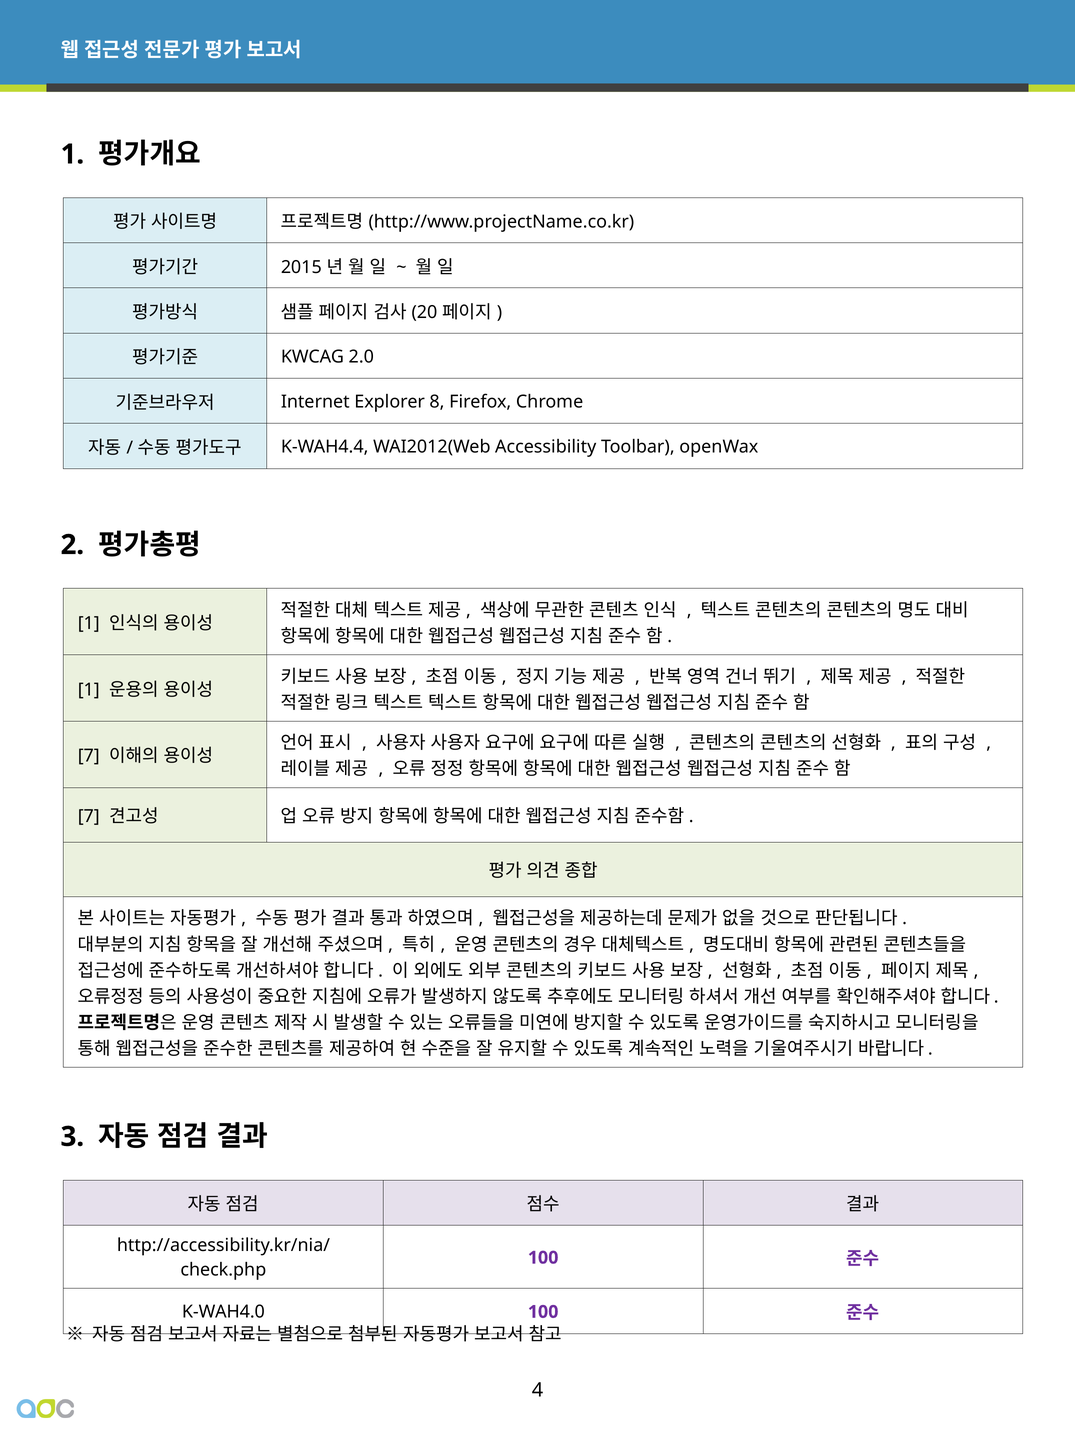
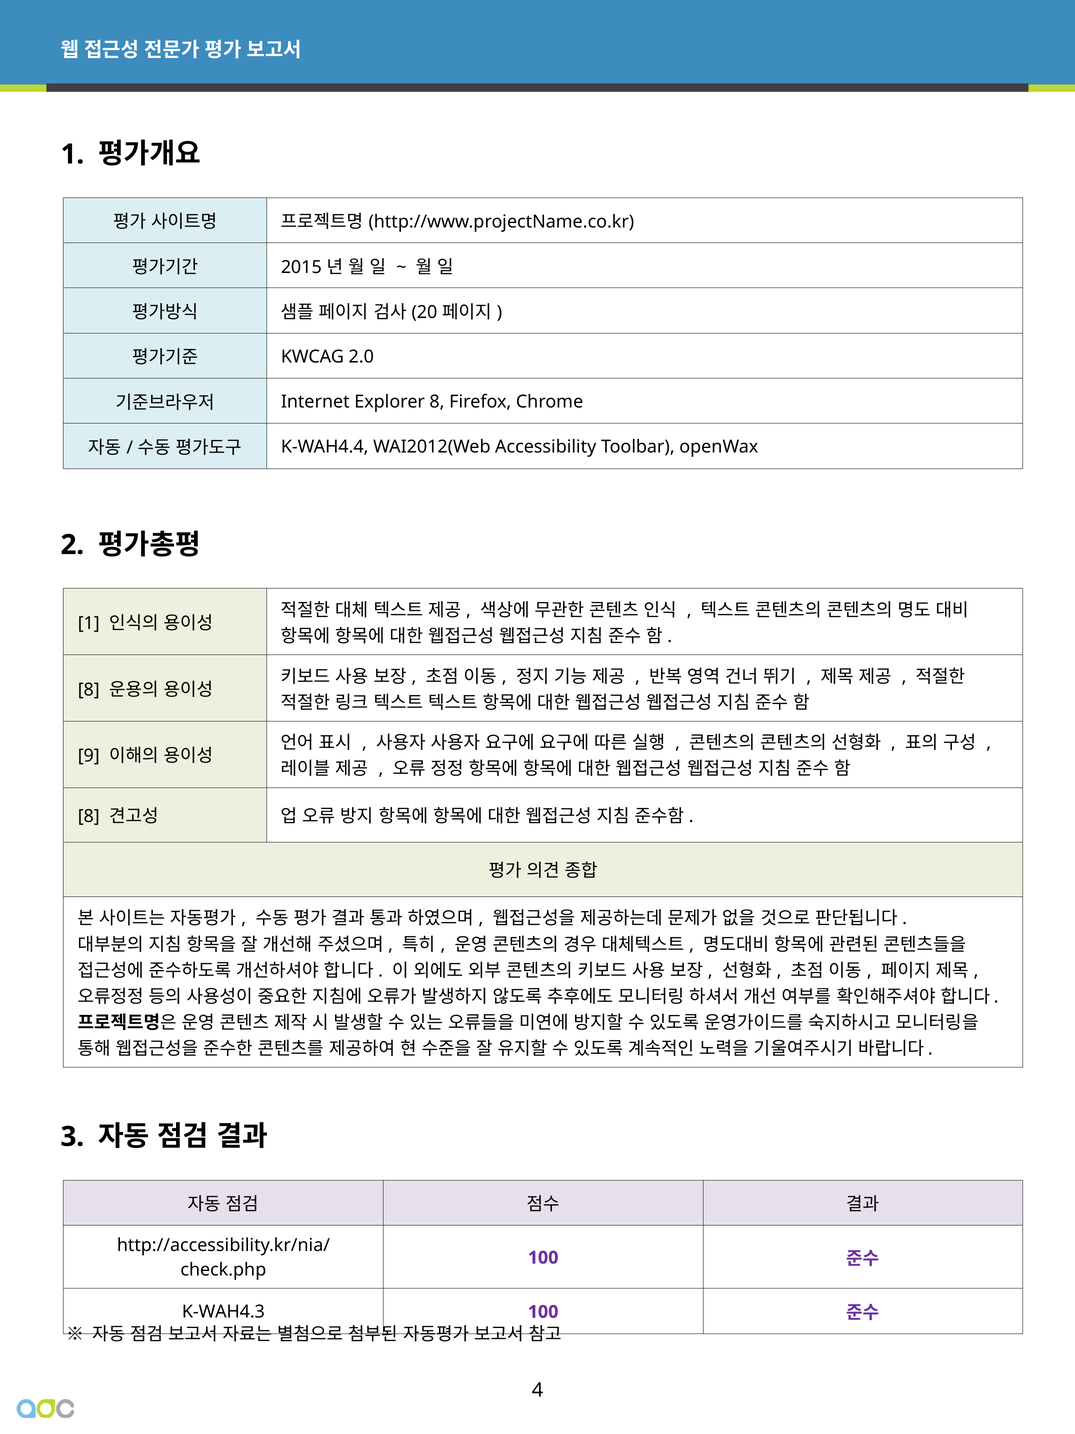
1 at (89, 689): 1 -> 8
7 at (89, 756): 7 -> 9
7 at (89, 816): 7 -> 8
K-WAH4.0: K-WAH4.0 -> K-WAH4.3
